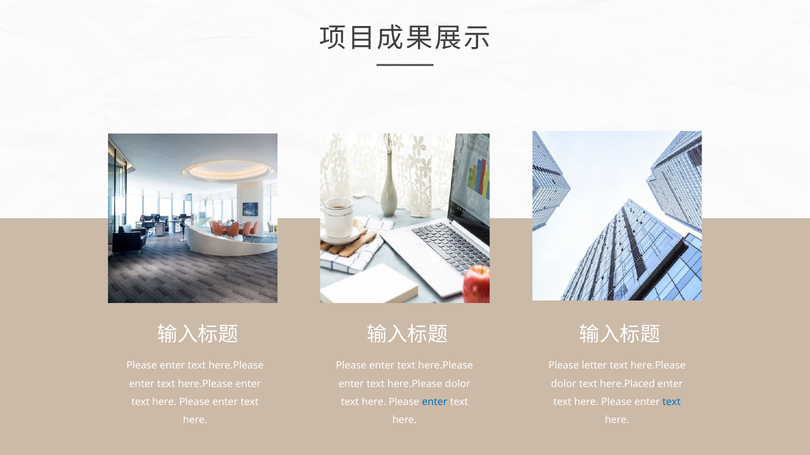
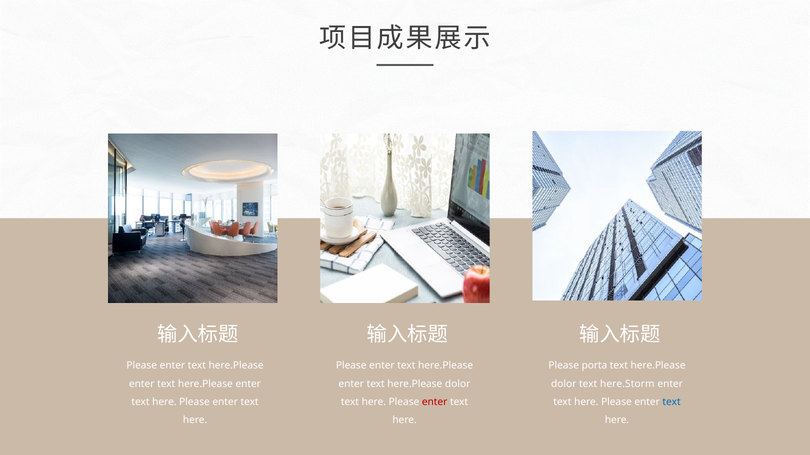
letter: letter -> porta
here.Placed: here.Placed -> here.Storm
enter at (435, 402) colour: blue -> red
